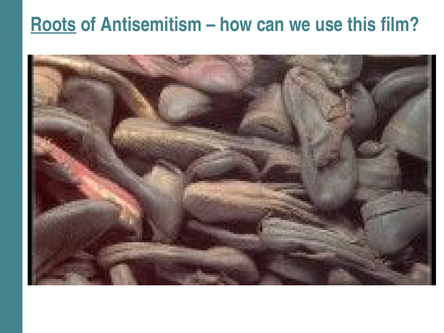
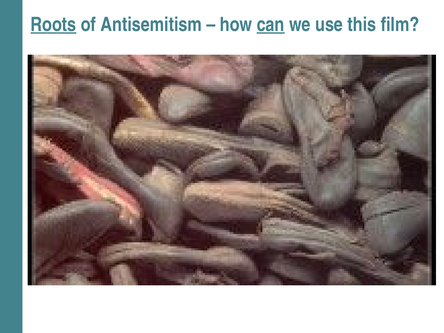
can underline: none -> present
